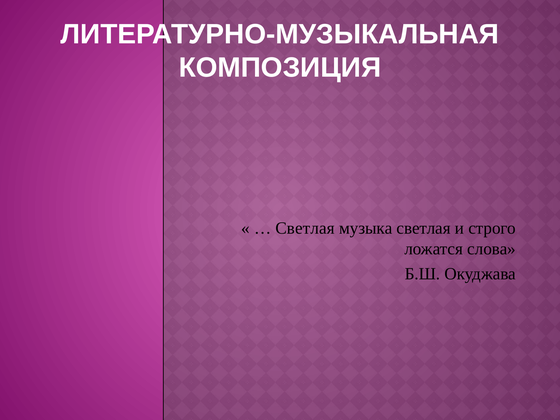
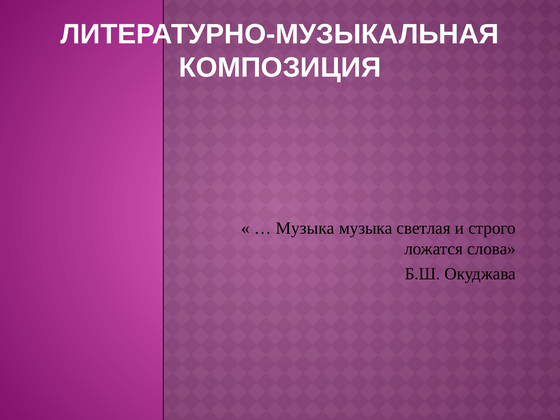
Светлая at (305, 228): Светлая -> Музыка
